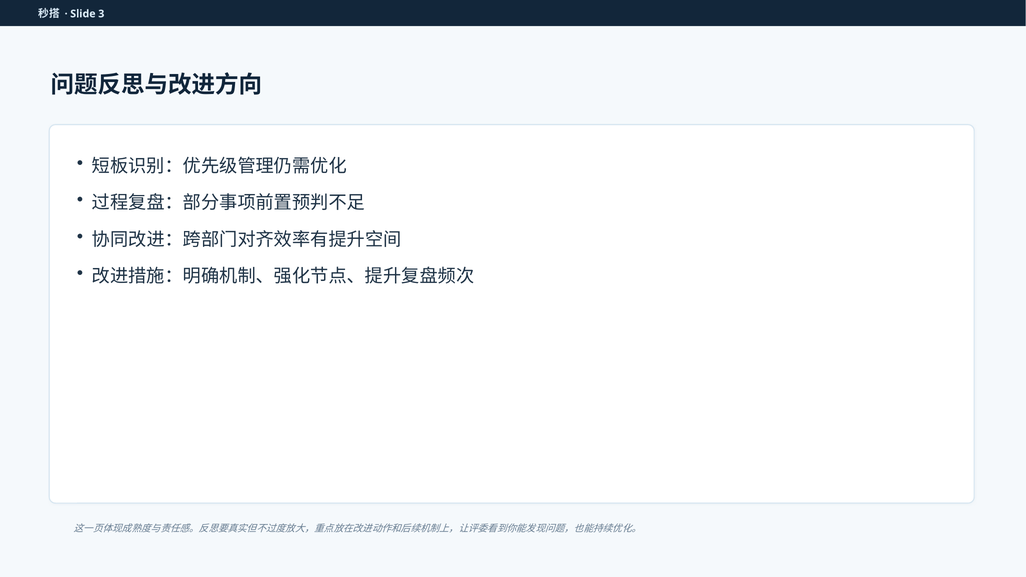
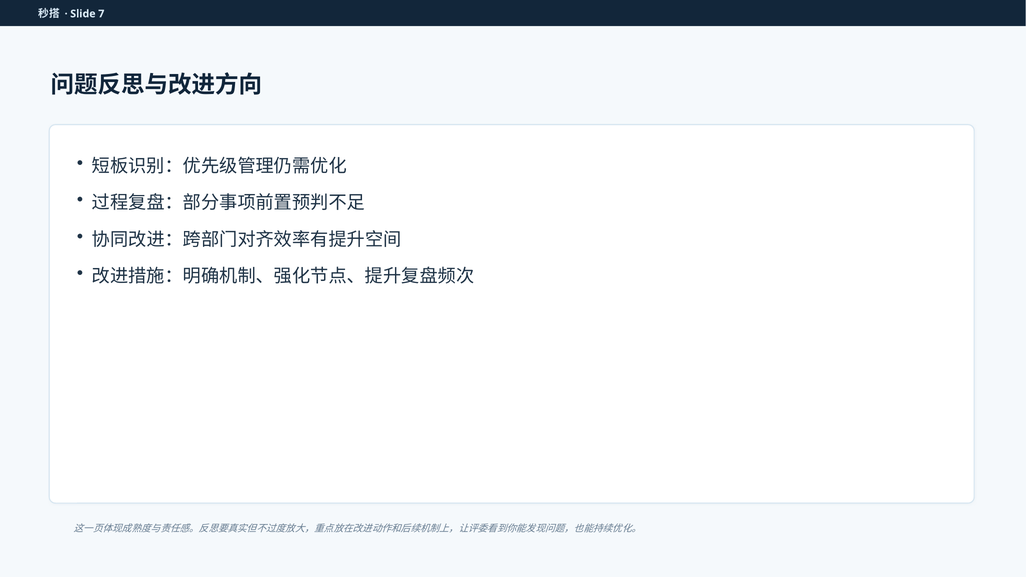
3: 3 -> 7
